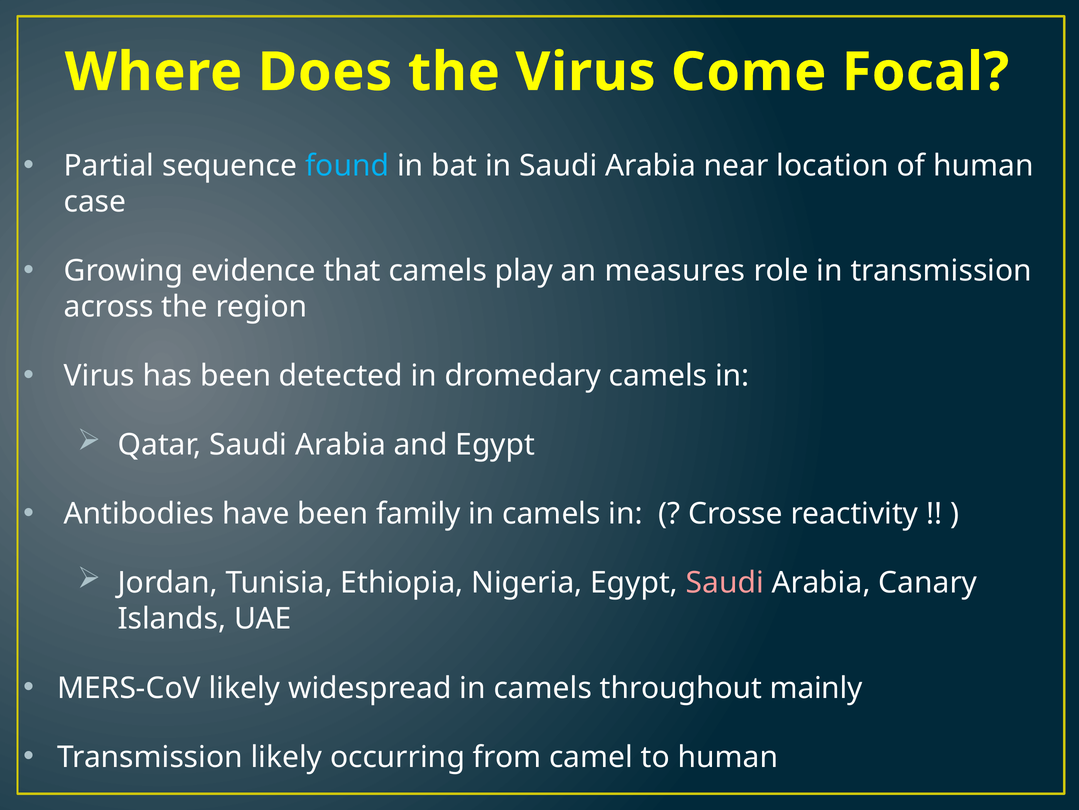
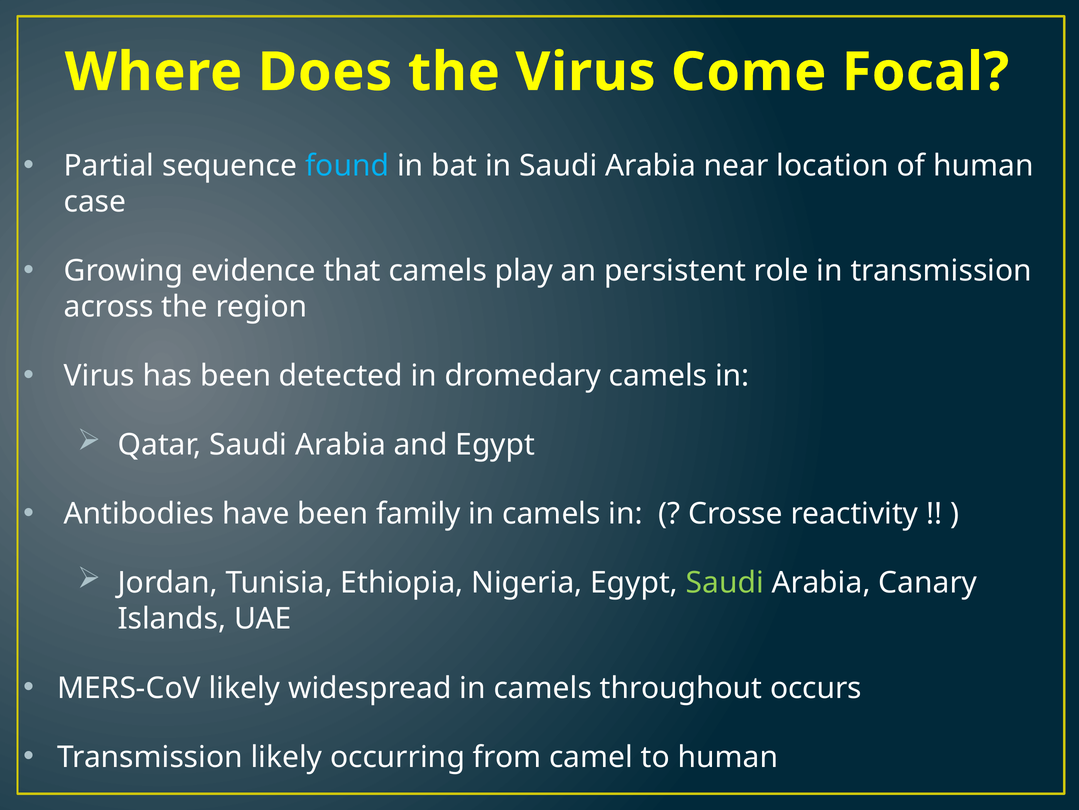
measures: measures -> persistent
Saudi at (725, 583) colour: pink -> light green
mainly: mainly -> occurs
